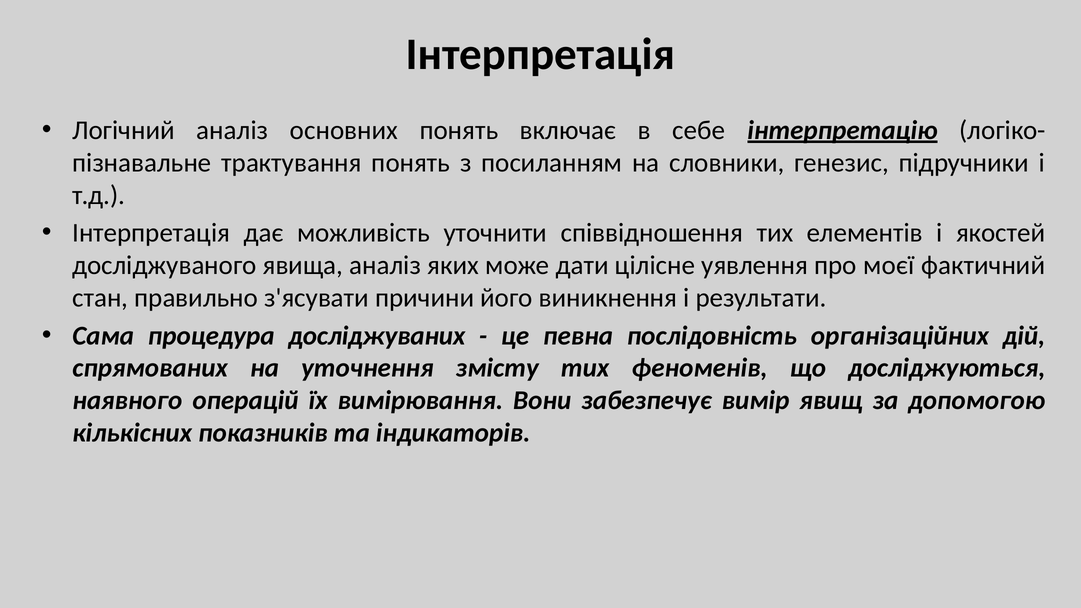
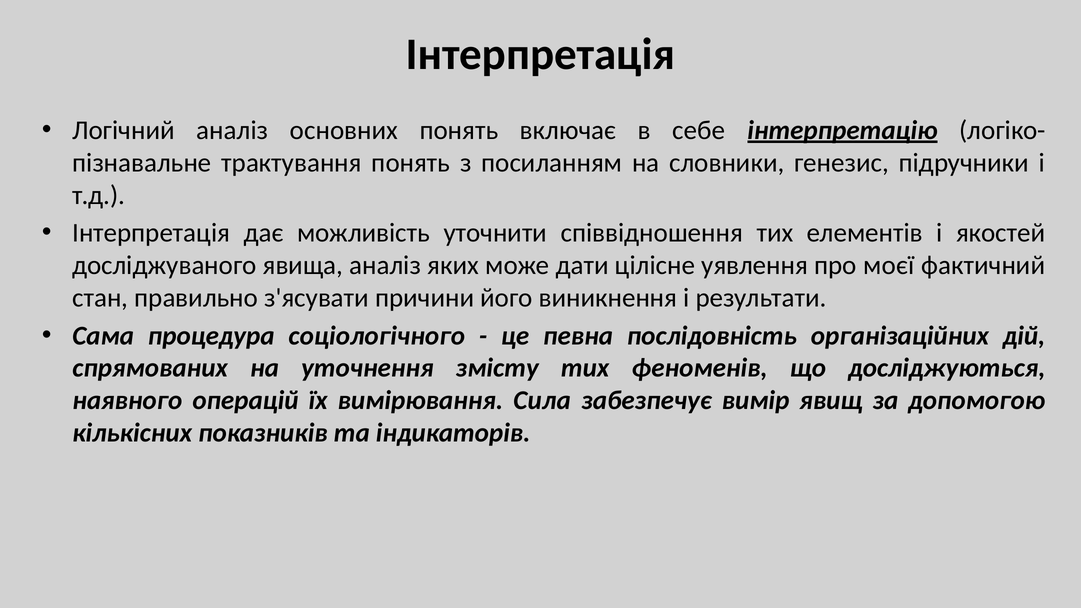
досліджуваних: досліджуваних -> соціологічного
Вони: Вони -> Сила
